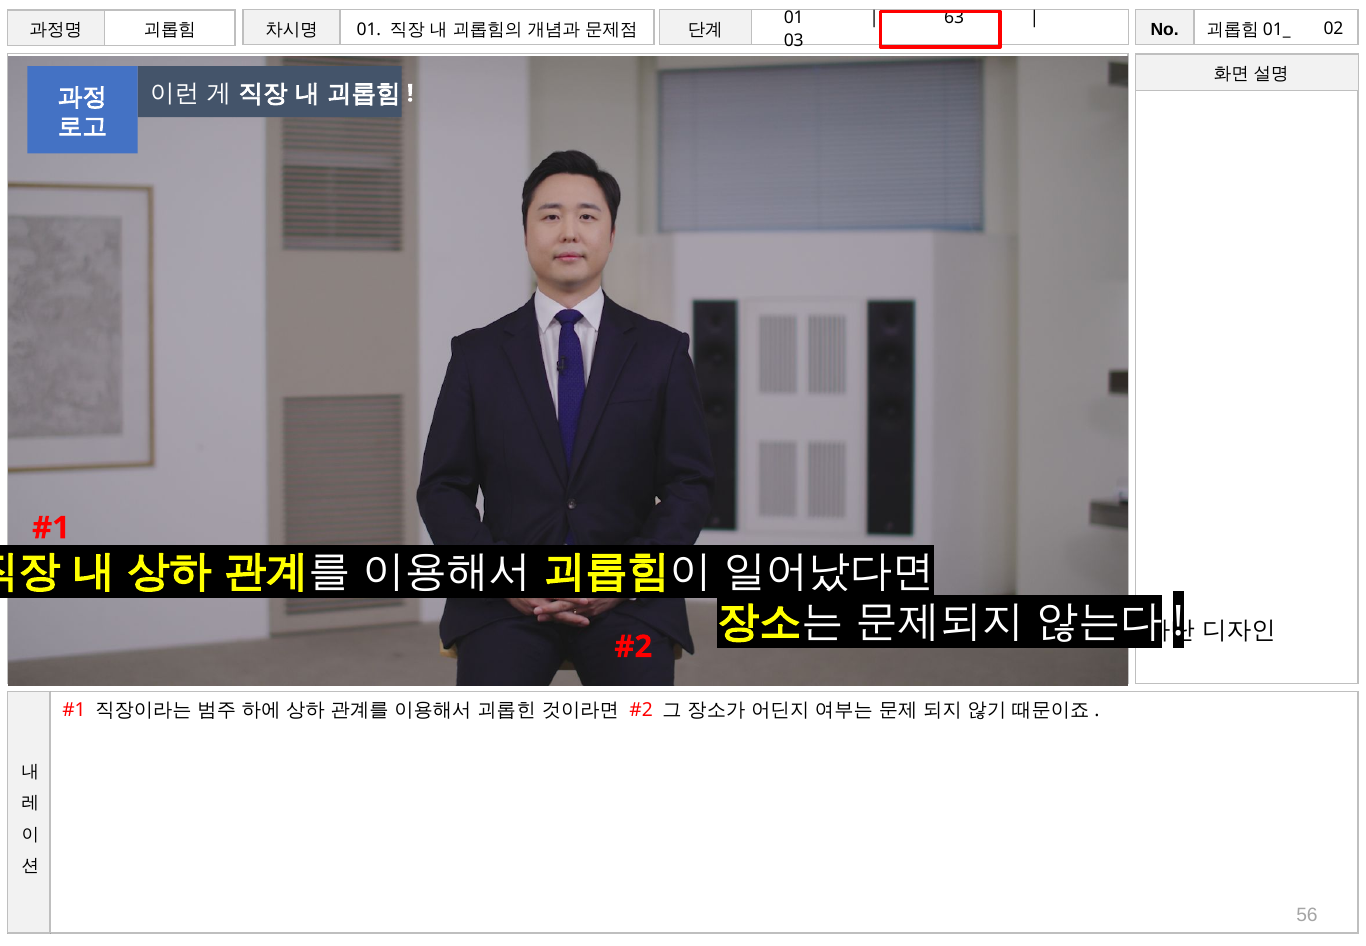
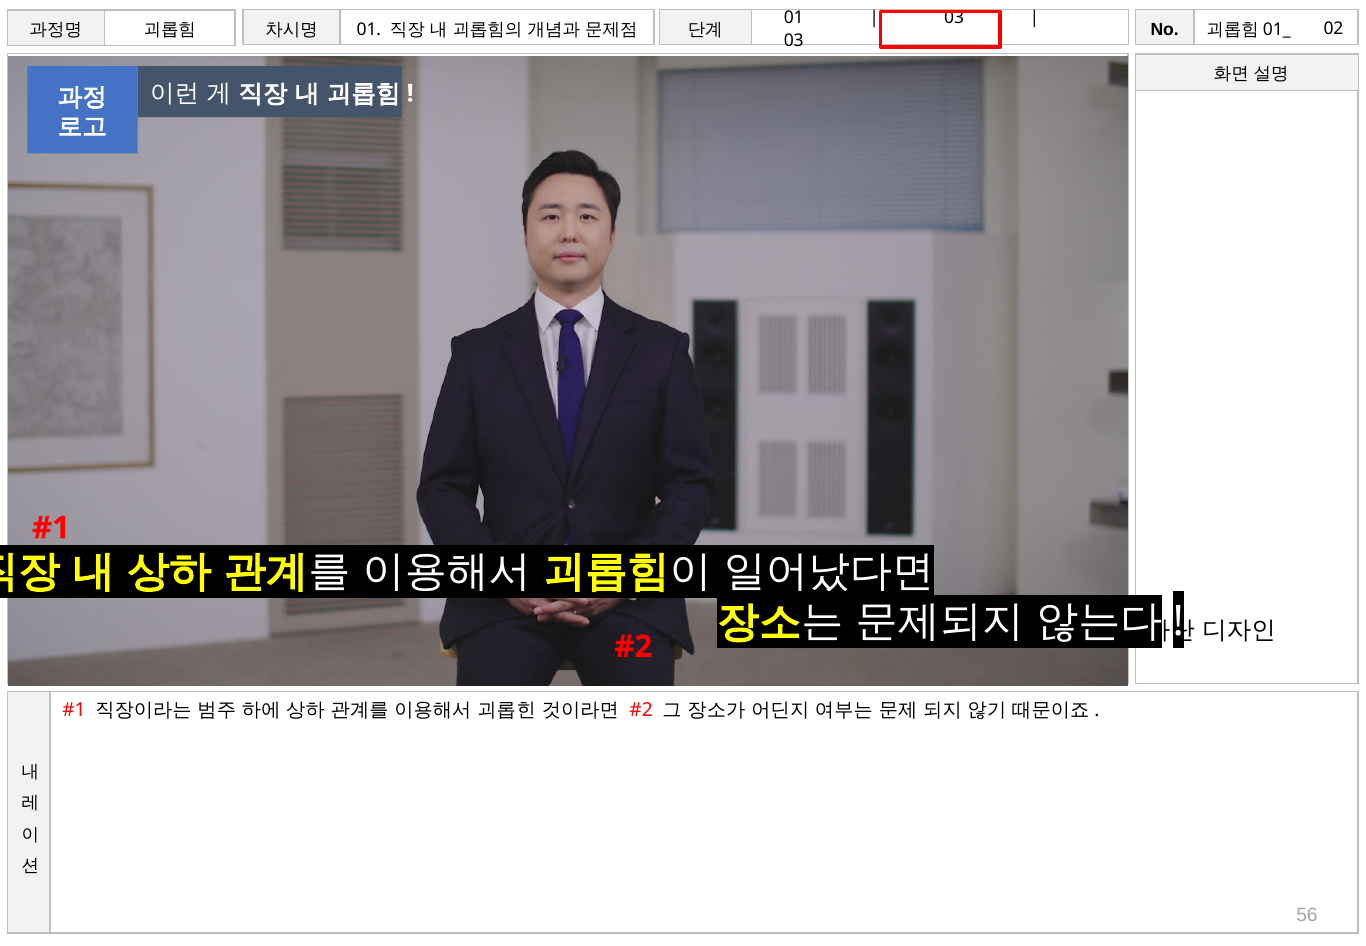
63 at (954, 18): 63 -> 03
